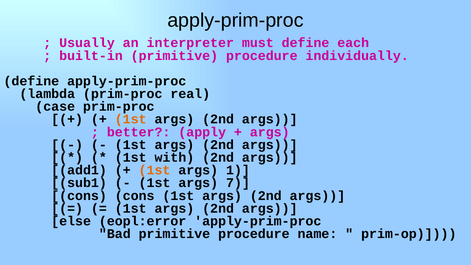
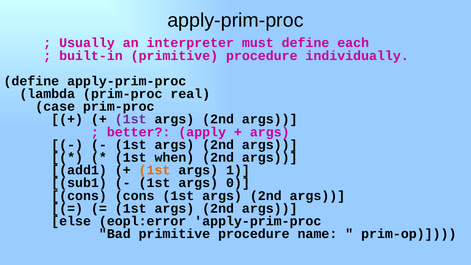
1st at (131, 119) colour: orange -> purple
with: with -> when
7: 7 -> 0
